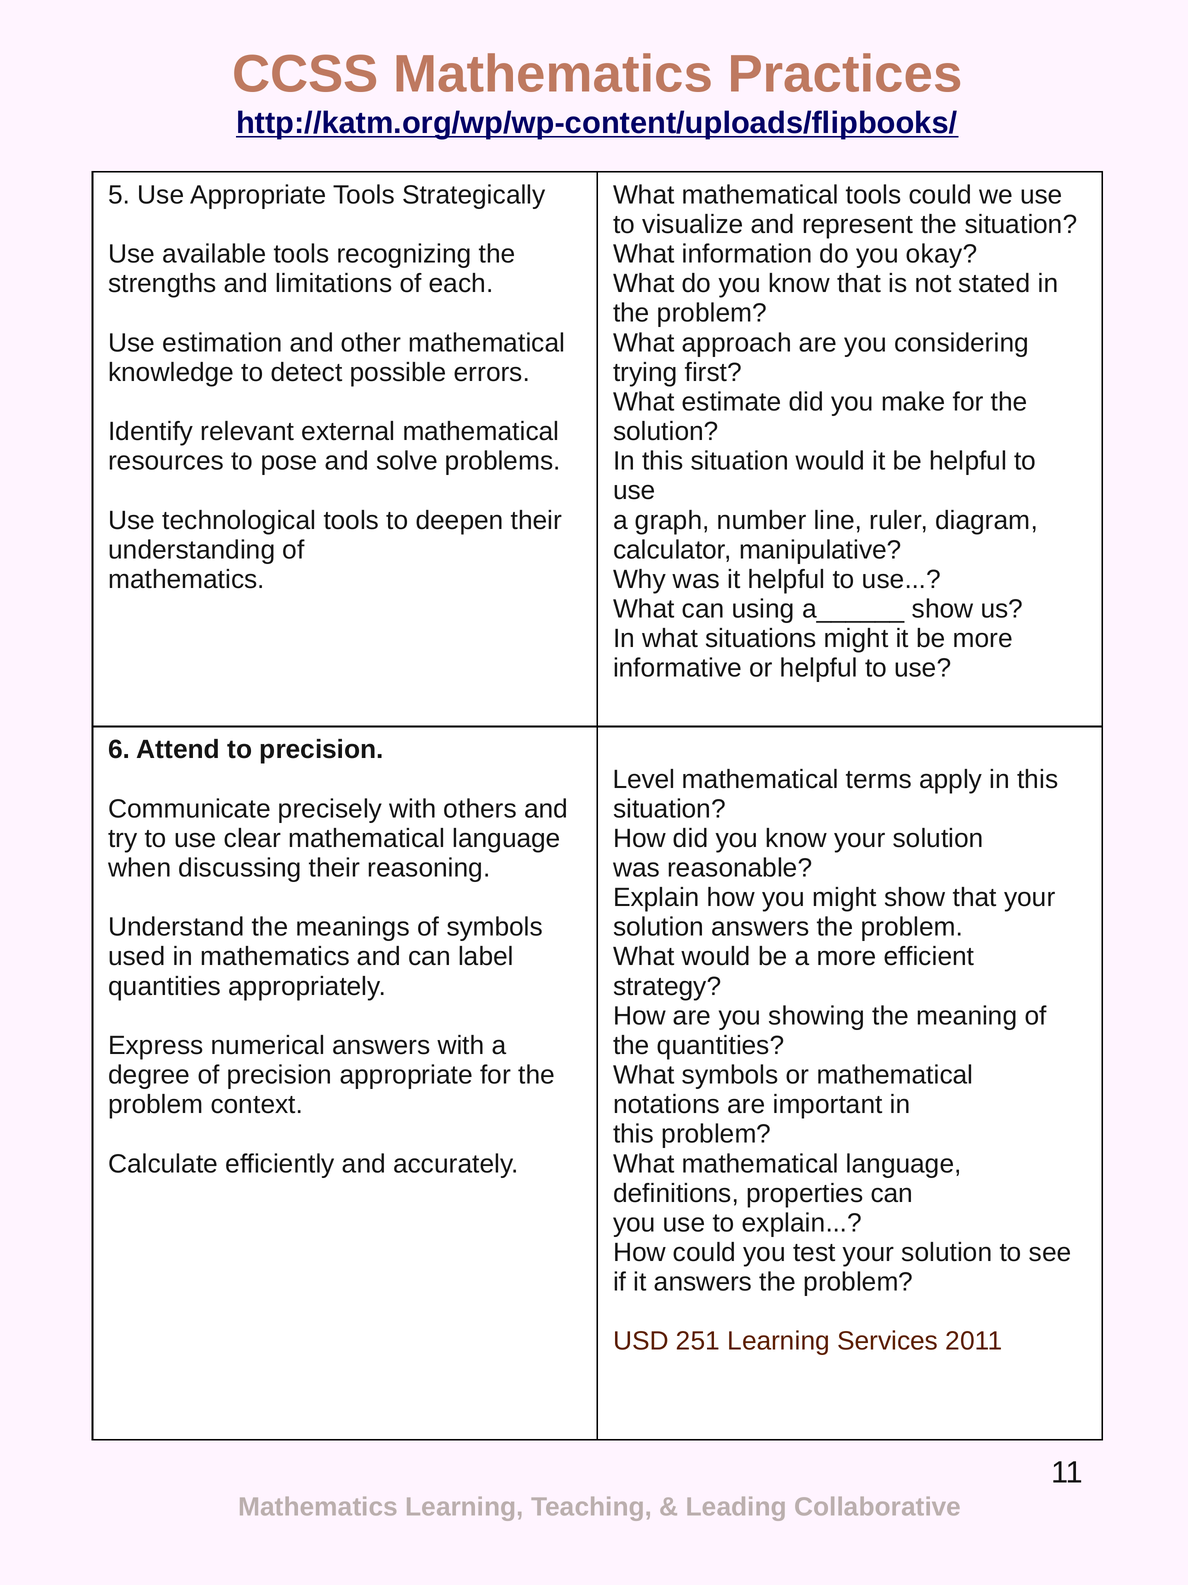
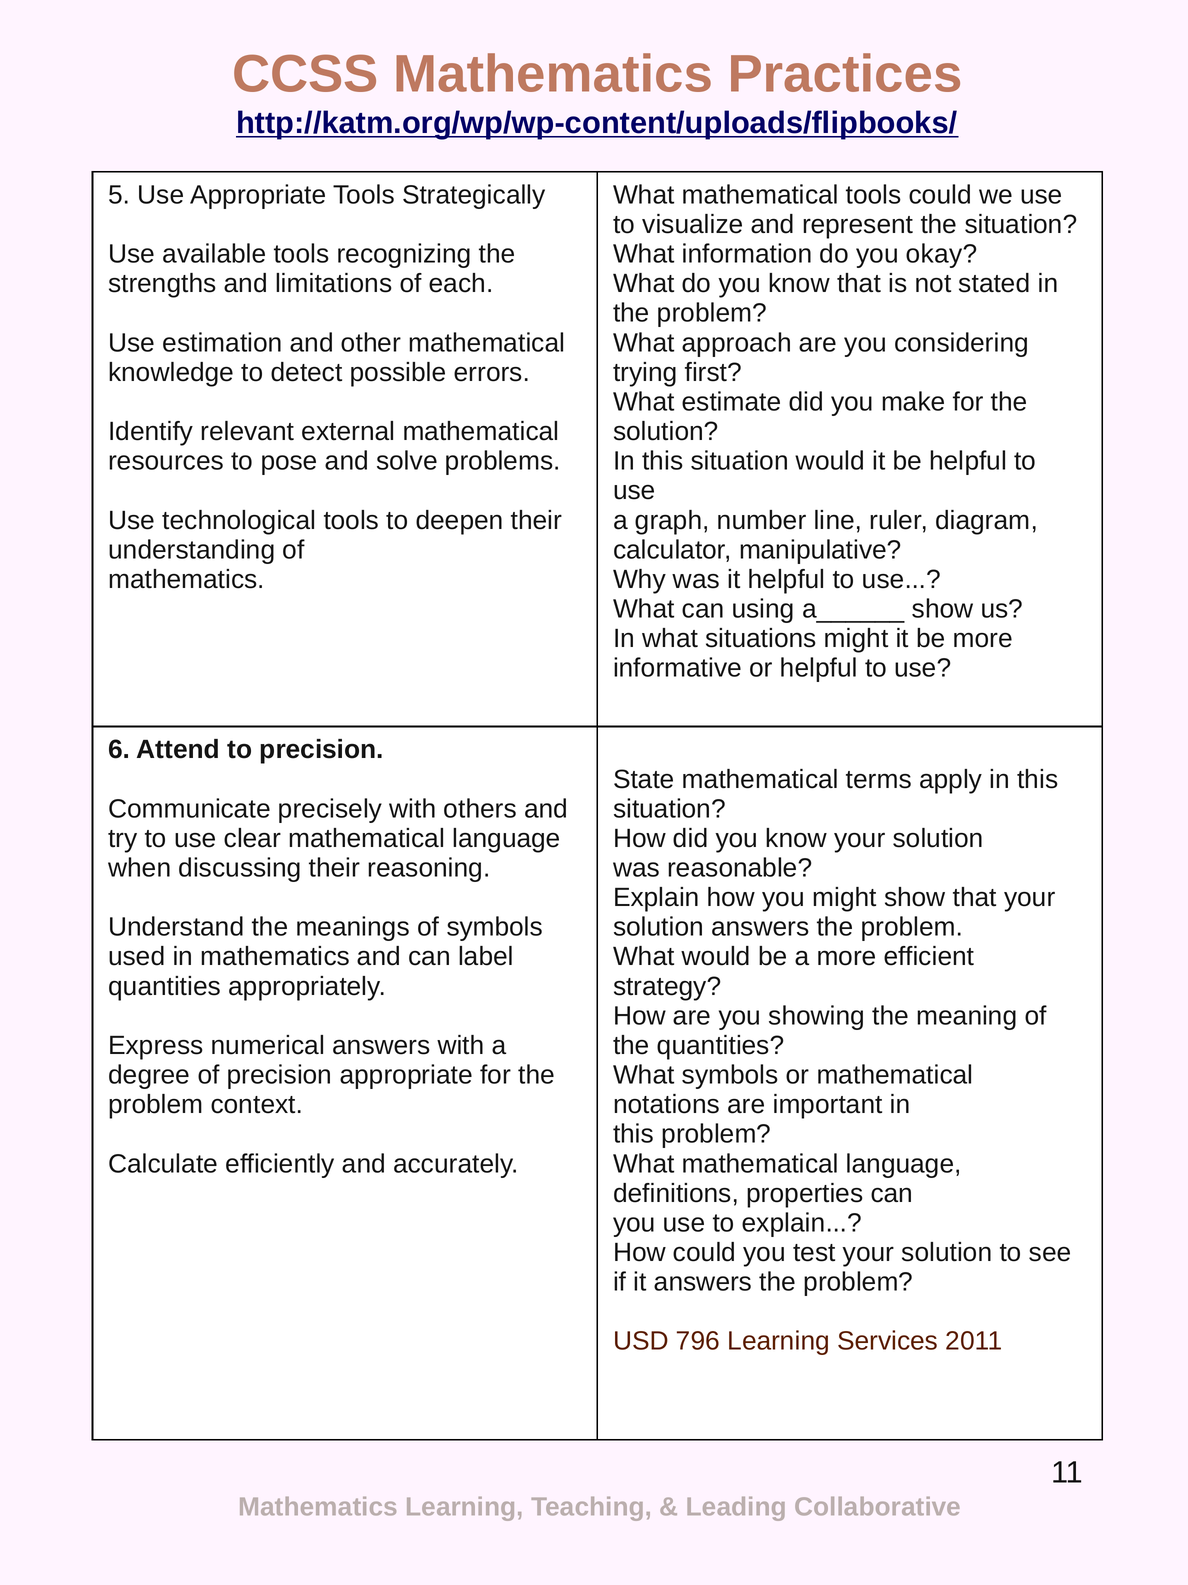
Level: Level -> State
251: 251 -> 796
